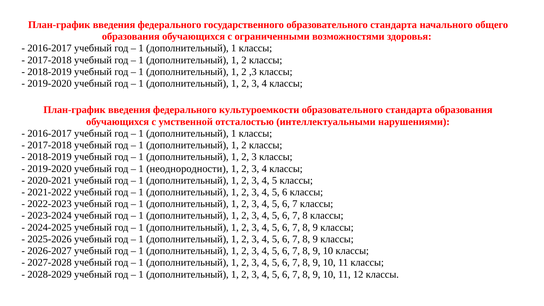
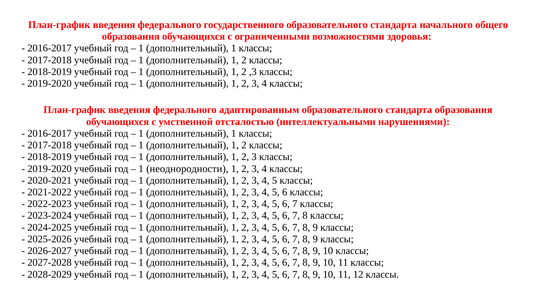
культуроемкости: культуроемкости -> адаптированным
